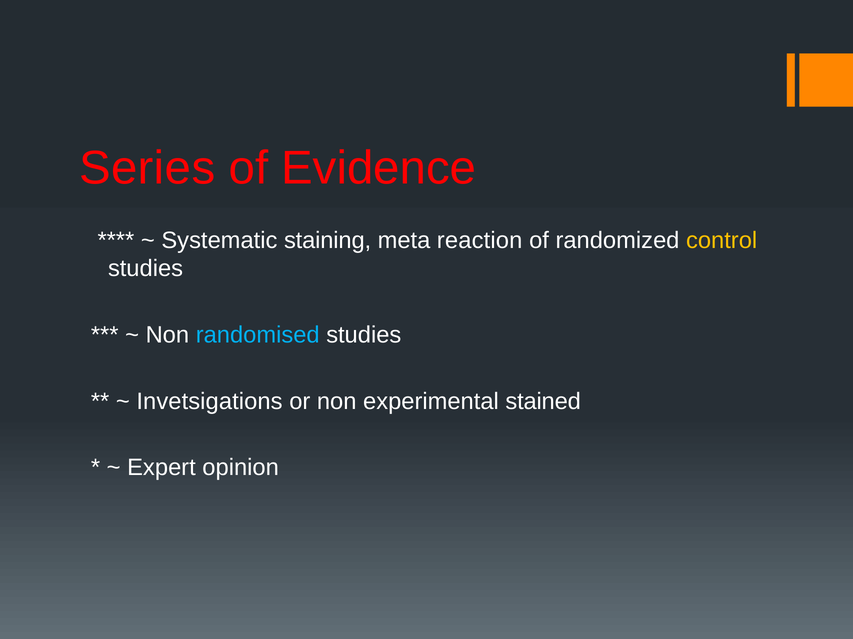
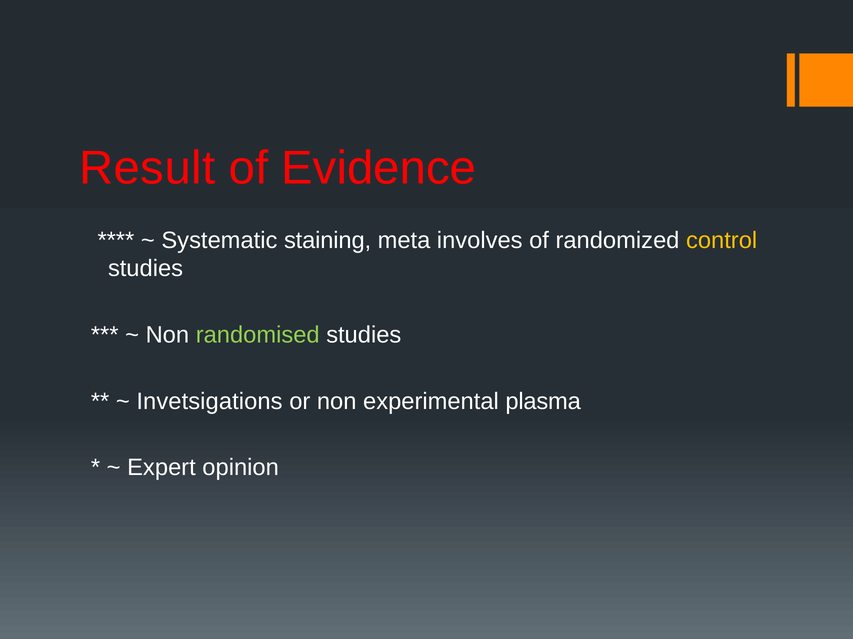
Series: Series -> Result
reaction: reaction -> involves
randomised colour: light blue -> light green
stained: stained -> plasma
